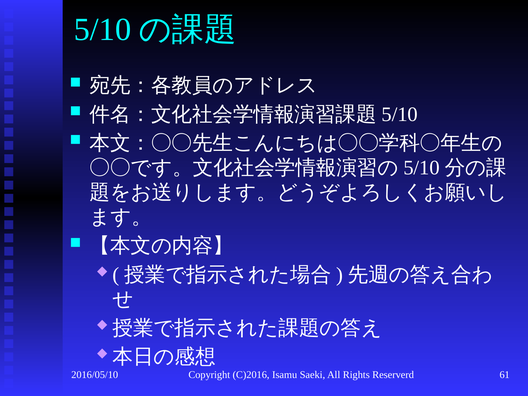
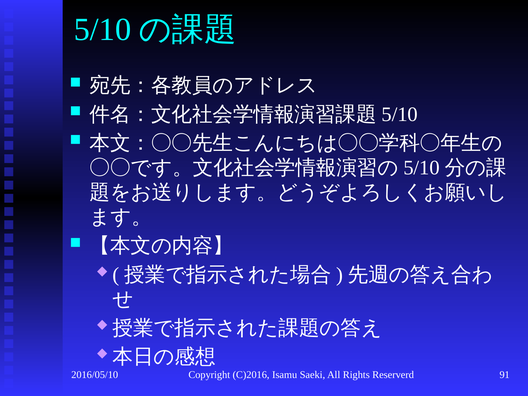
61: 61 -> 91
